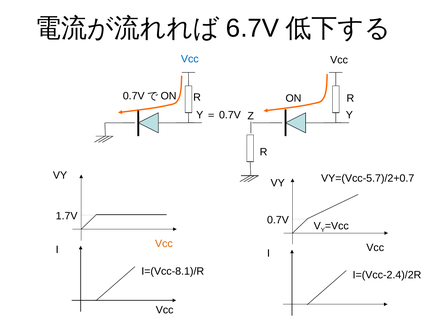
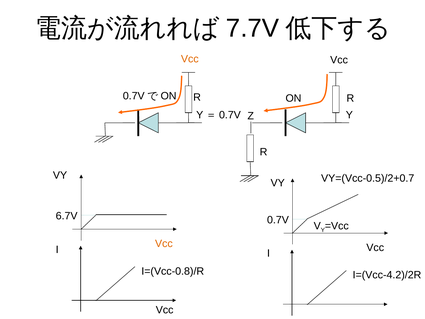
6.7V: 6.7V -> 7.7V
Vcc at (190, 59) colour: blue -> orange
VY=(Vcc-5.7)/2+0.7: VY=(Vcc-5.7)/2+0.7 -> VY=(Vcc-0.5)/2+0.7
1.7V: 1.7V -> 6.7V
I=(Vcc-8.1)/R: I=(Vcc-8.1)/R -> I=(Vcc-0.8)/R
I=(Vcc-2.4)/2R: I=(Vcc-2.4)/2R -> I=(Vcc-4.2)/2R
